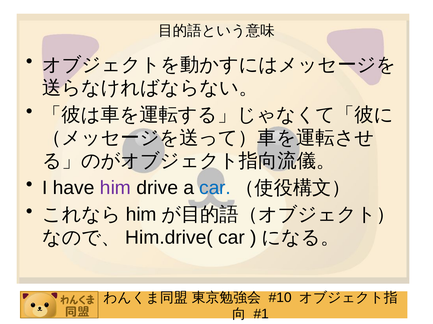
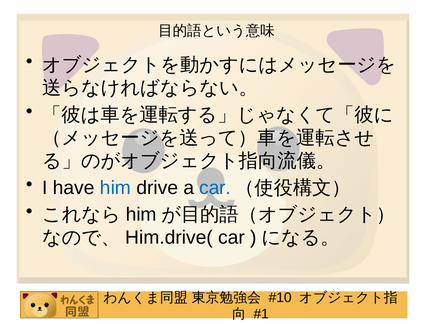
him at (115, 188) colour: purple -> blue
